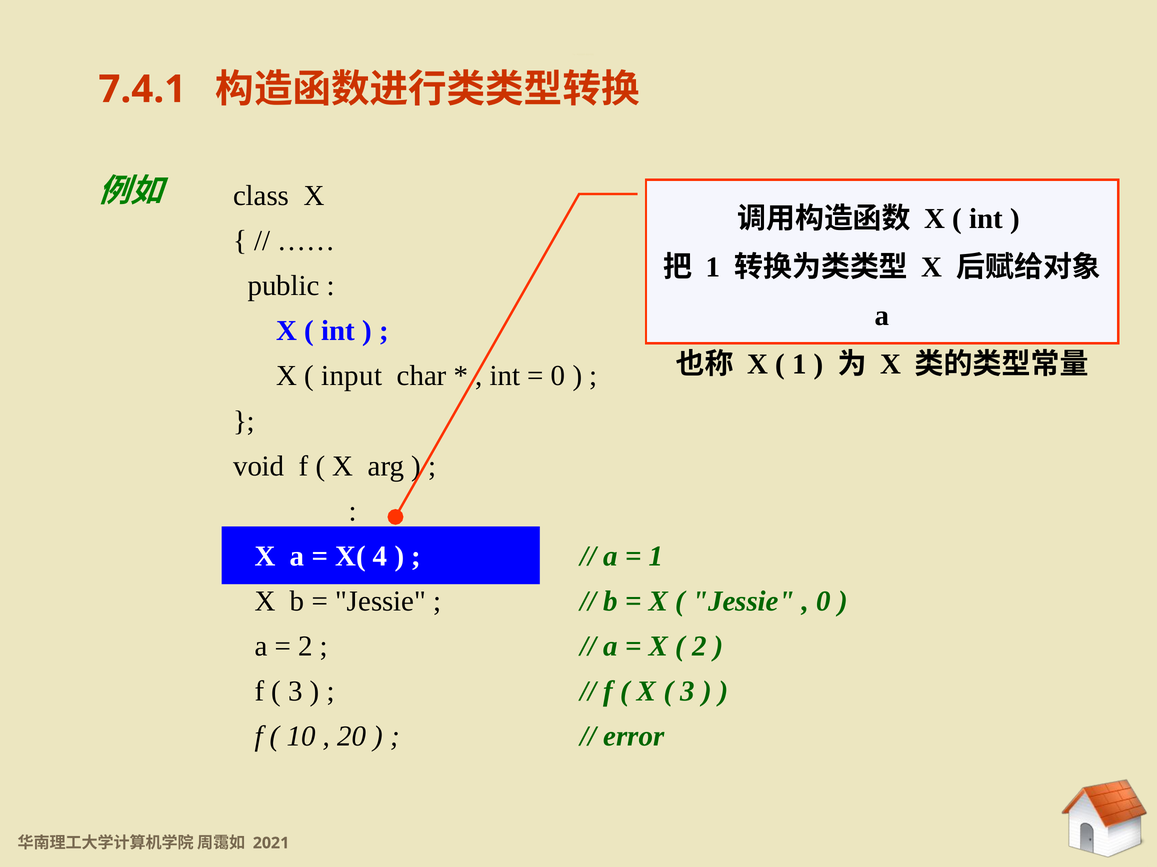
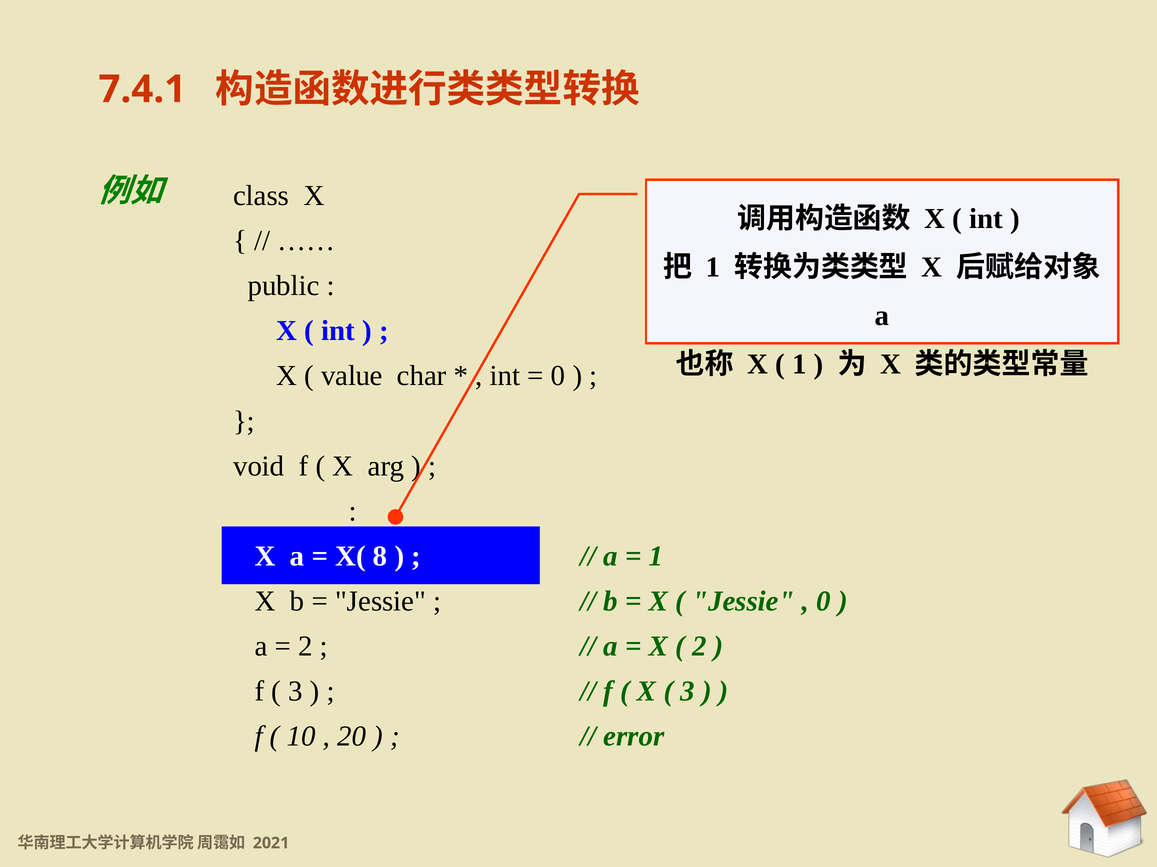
input: input -> value
4: 4 -> 8
